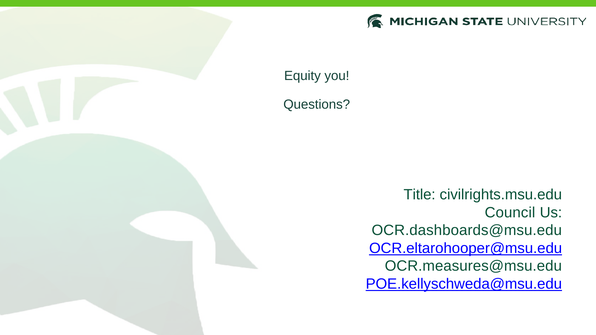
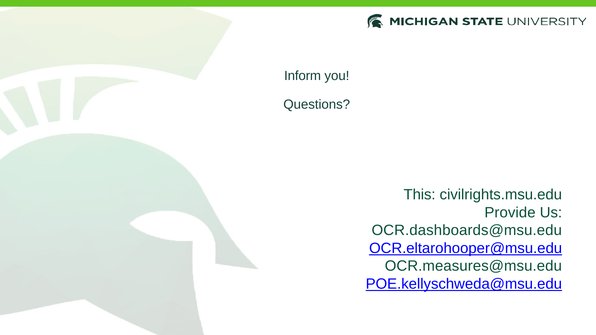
Equity: Equity -> Inform
Title: Title -> This
Council: Council -> Provide
